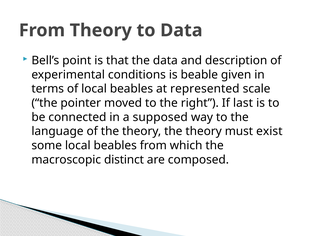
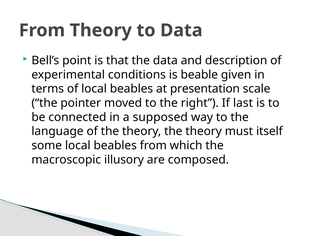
represented: represented -> presentation
exist: exist -> itself
distinct: distinct -> illusory
